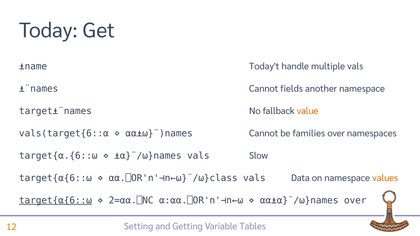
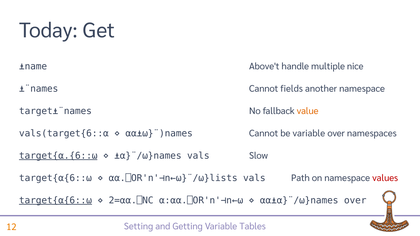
Today't: Today't -> Above't
multiple vals: vals -> nice
be families: families -> variable
target{⍺.{6::⍵ underline: none -> present
⍺⍺.⎕OR'n'⊣n←⍵}¨/⍵}class: ⍺⍺.⎕OR'n'⊣n←⍵}¨/⍵}class -> ⍺⍺.⎕OR'n'⊣n←⍵}¨/⍵}lists
Data: Data -> Path
values colour: orange -> red
